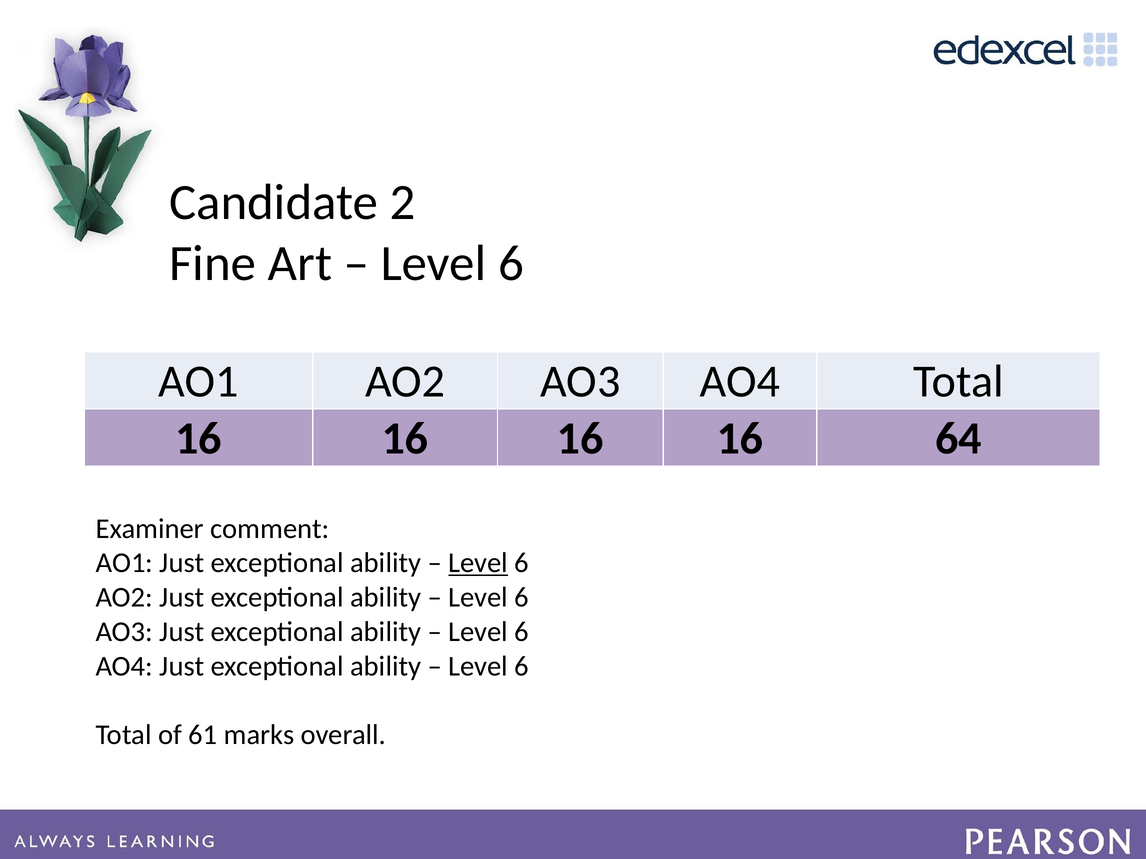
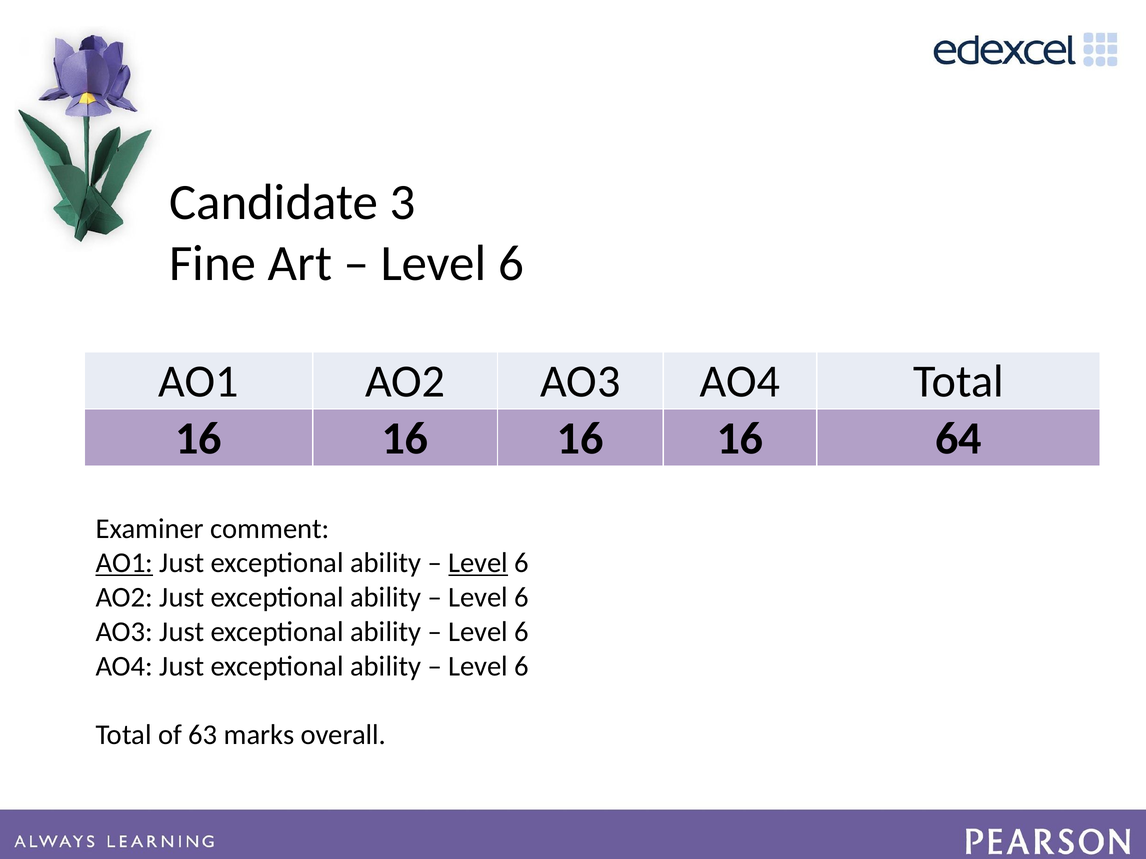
2: 2 -> 3
AO1 at (124, 563) underline: none -> present
61: 61 -> 63
